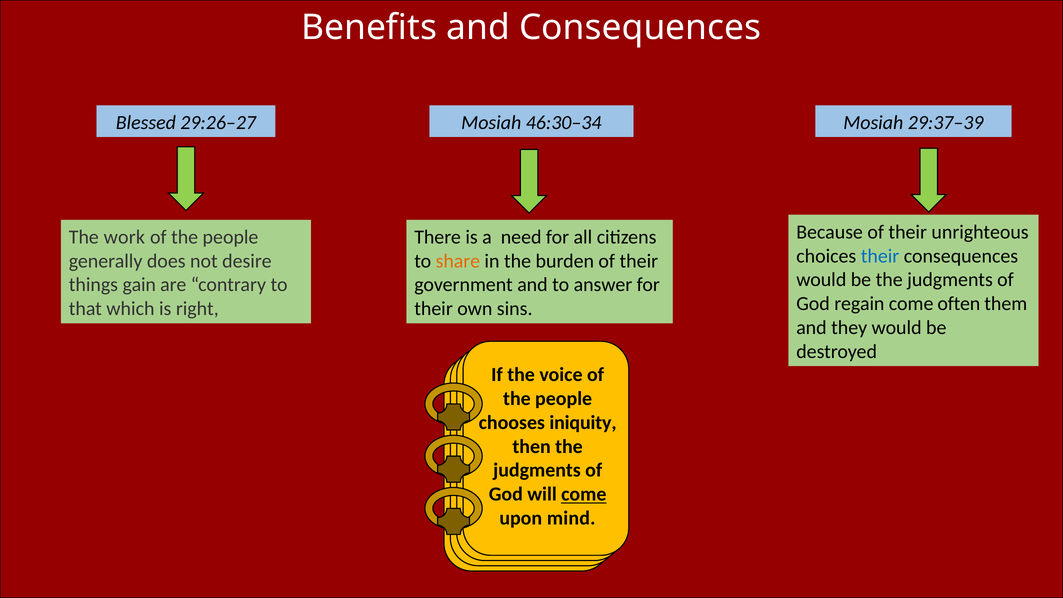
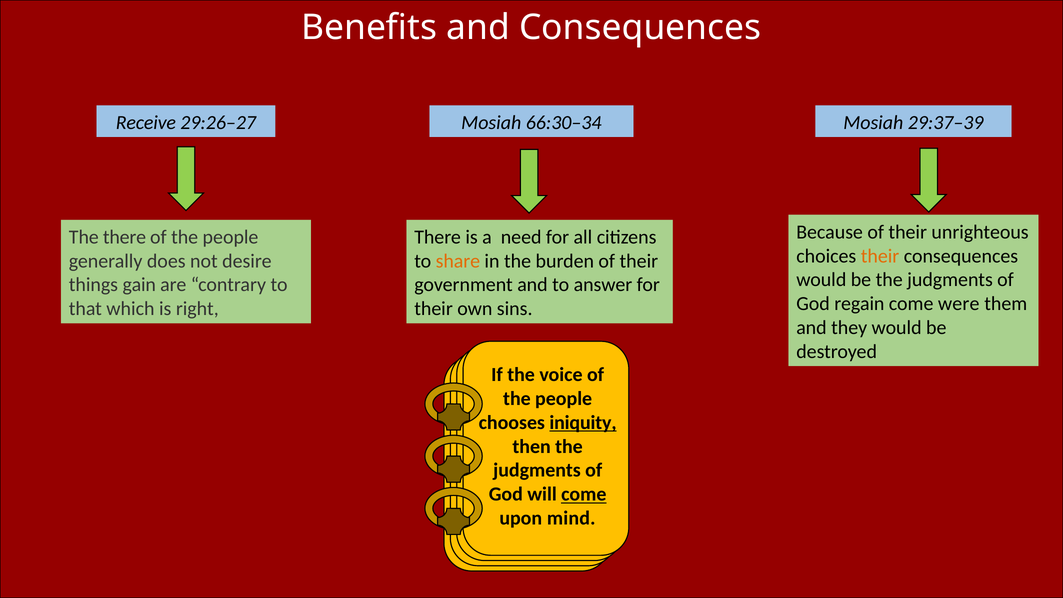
Blessed: Blessed -> Receive
46:30–34: 46:30–34 -> 66:30–34
The work: work -> there
their at (880, 256) colour: blue -> orange
often: often -> were
iniquity underline: none -> present
